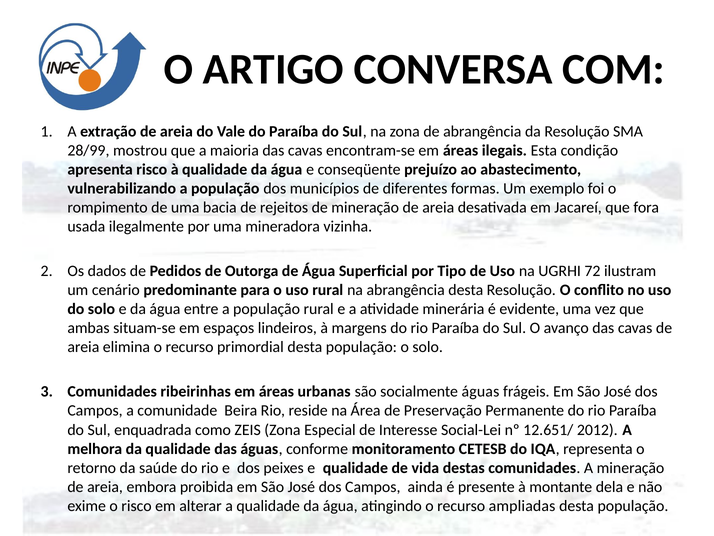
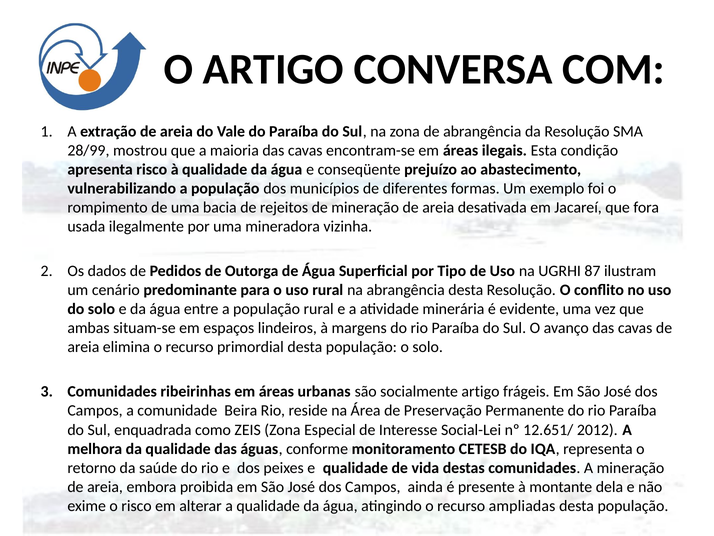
72: 72 -> 87
socialmente águas: águas -> artigo
